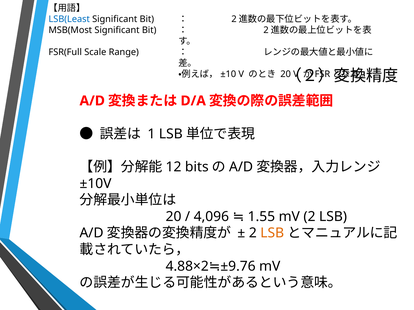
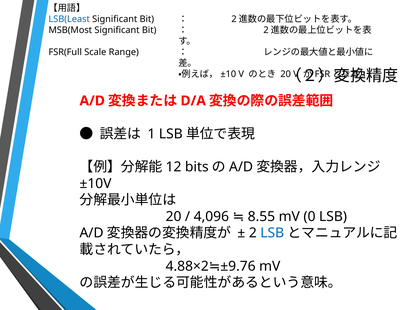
1.55: 1.55 -> 8.55
mV 2: 2 -> 0
LSB at (272, 233) colour: orange -> blue
